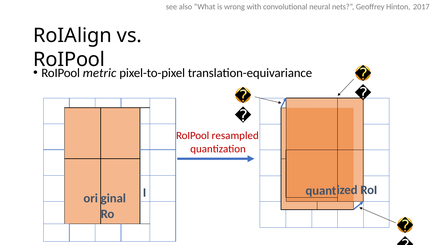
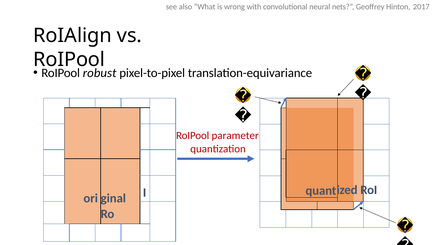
metric: metric -> robust
resampled: resampled -> parameter
